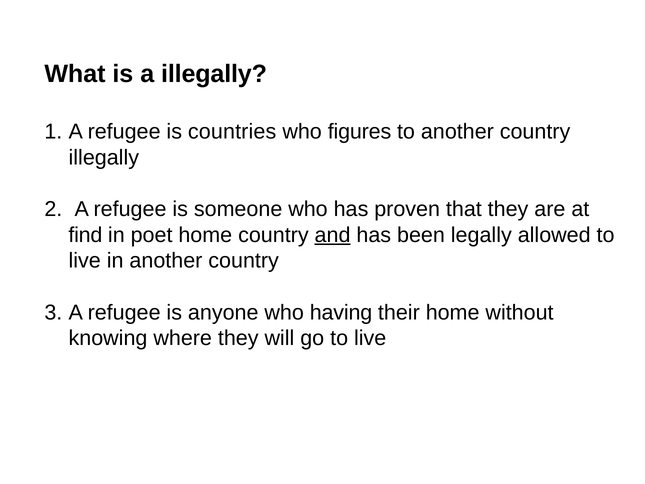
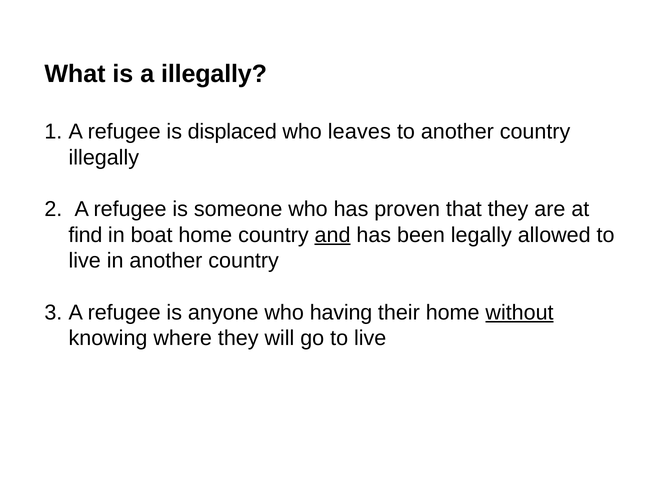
countries: countries -> displaced
figures: figures -> leaves
poet: poet -> boat
without underline: none -> present
